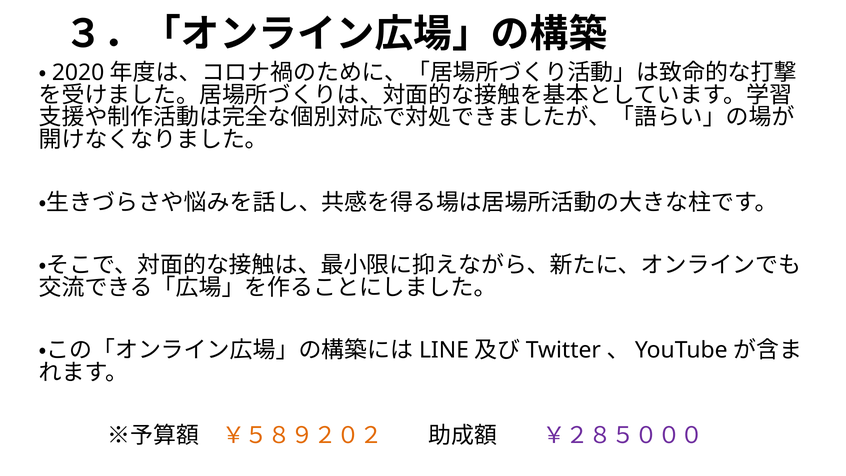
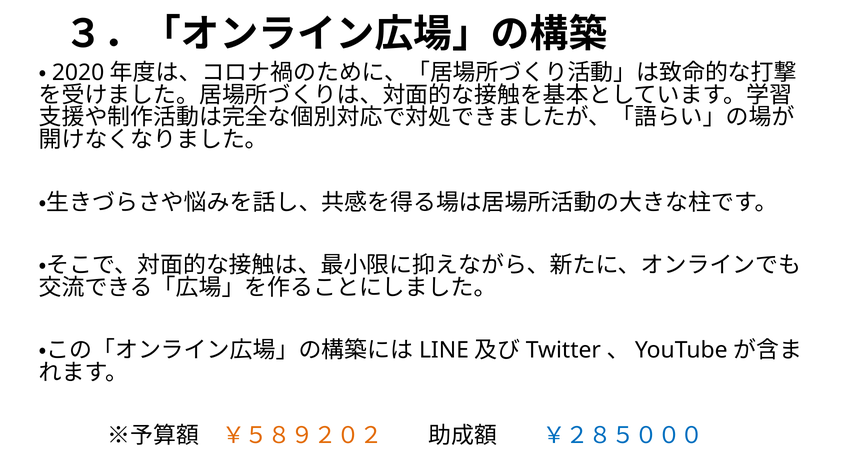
￥２８５０００ colour: purple -> blue
